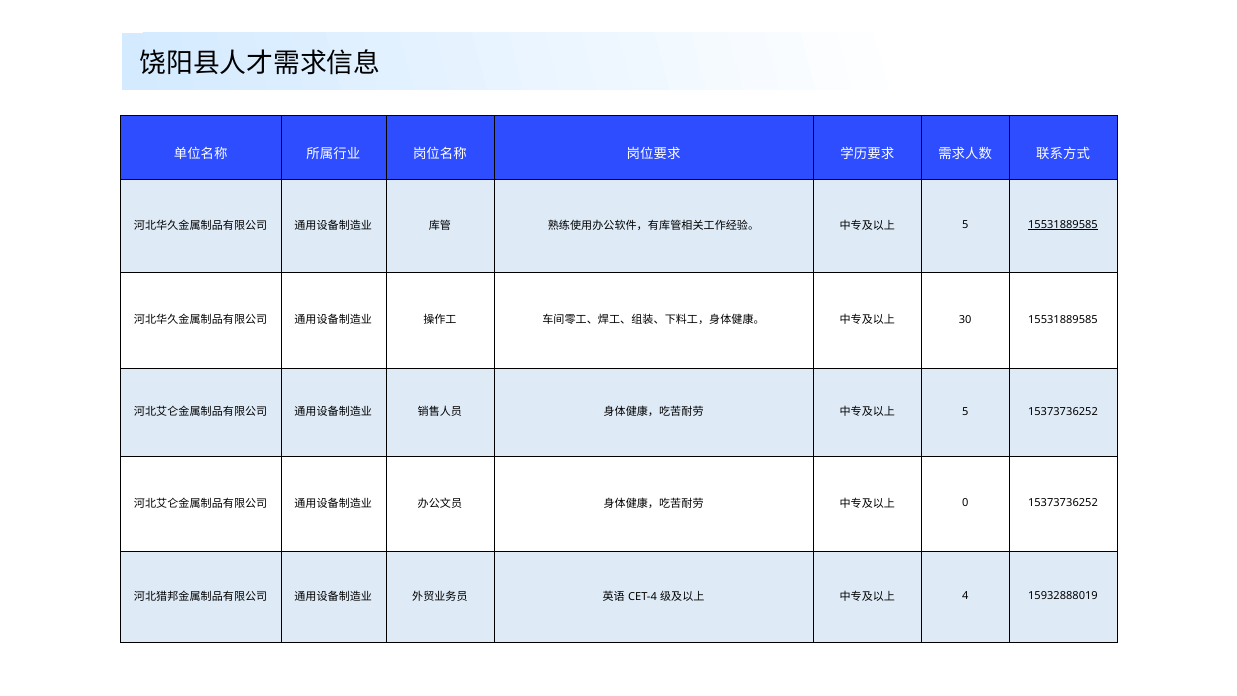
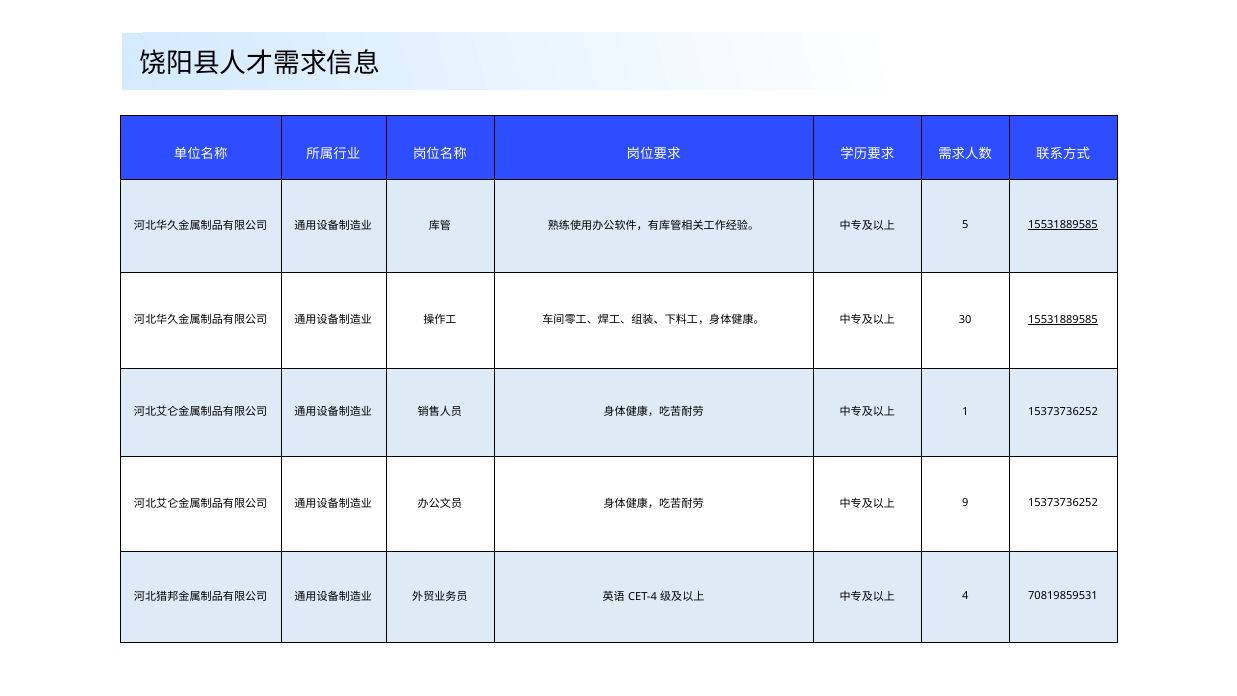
15531889585 at (1063, 319) underline: none -> present
5 at (965, 411): 5 -> 1
0: 0 -> 9
15932888019: 15932888019 -> 70819859531
